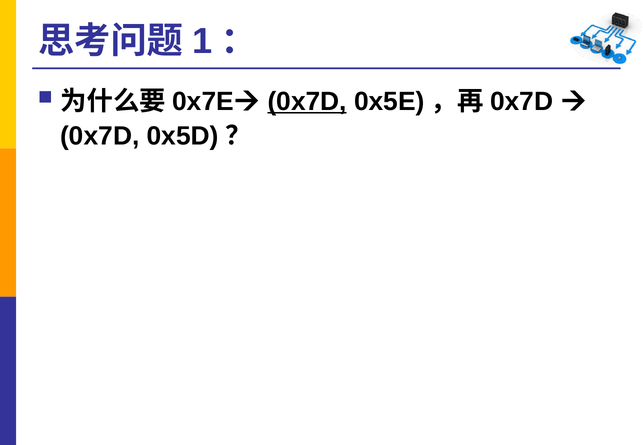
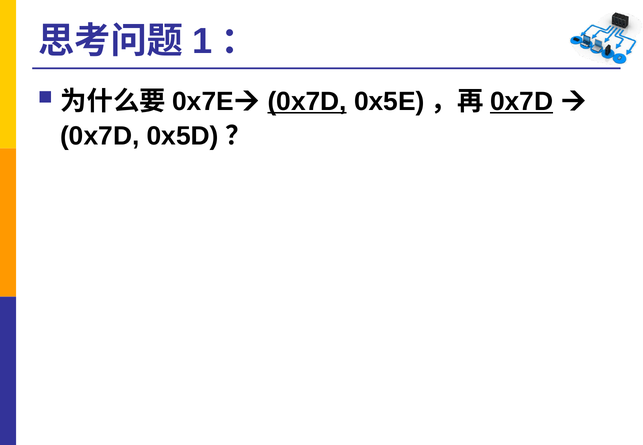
0x7D at (522, 101) underline: none -> present
